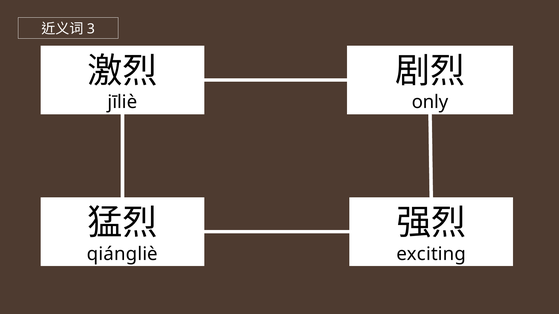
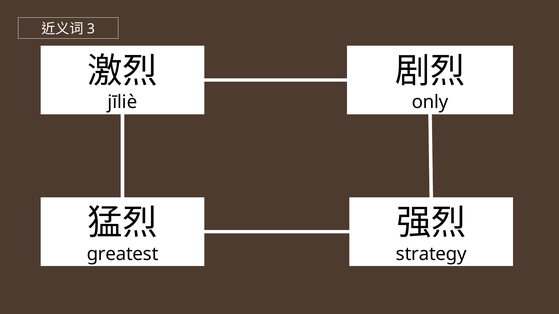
qiángliè: qiángliè -> greatest
exciting: exciting -> strategy
